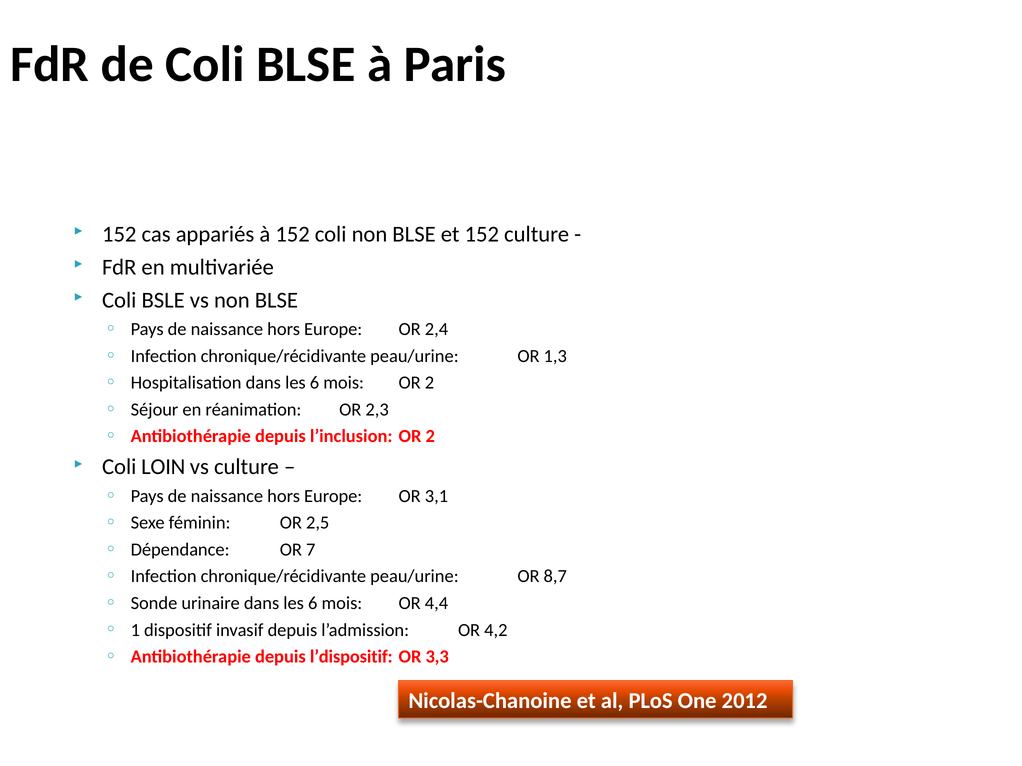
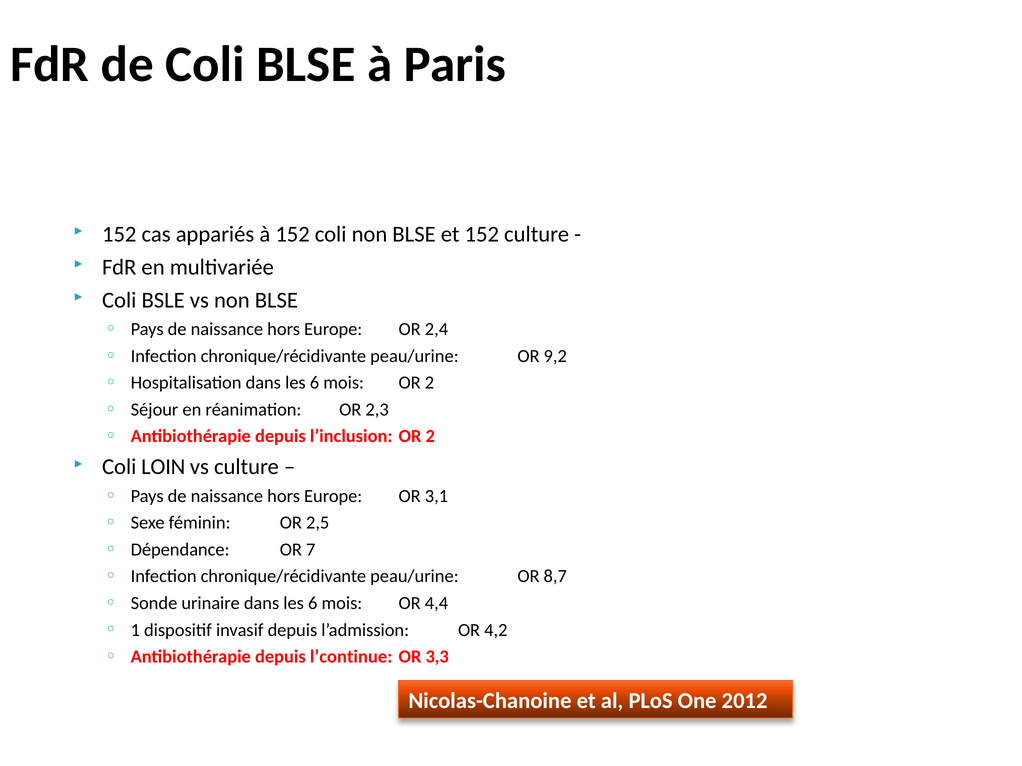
1,3: 1,3 -> 9,2
l’dispositif: l’dispositif -> l’continue
